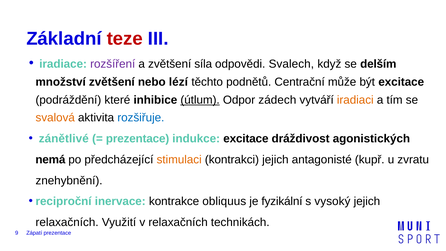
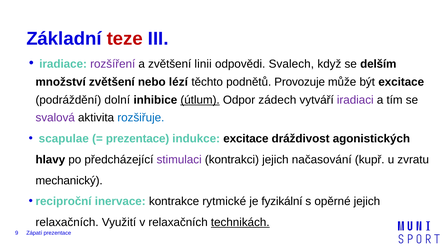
síla: síla -> linii
Centrační: Centrační -> Provozuje
které: které -> dolní
iradiaci colour: orange -> purple
svalová colour: orange -> purple
zánětlivé: zánětlivé -> scapulae
nemá: nemá -> hlavy
stimulaci colour: orange -> purple
antagonisté: antagonisté -> načasování
znehybnění: znehybnění -> mechanický
obliquus: obliquus -> rytmické
vysoký: vysoký -> opěrné
technikách underline: none -> present
